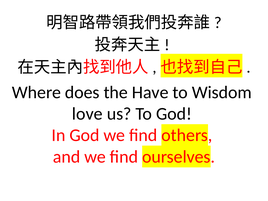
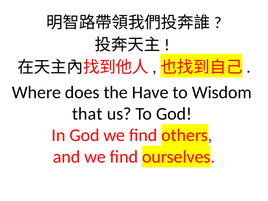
love: love -> that
